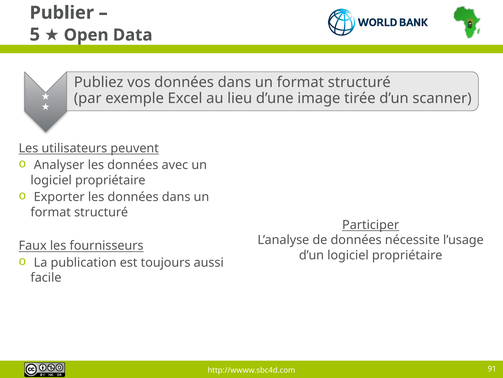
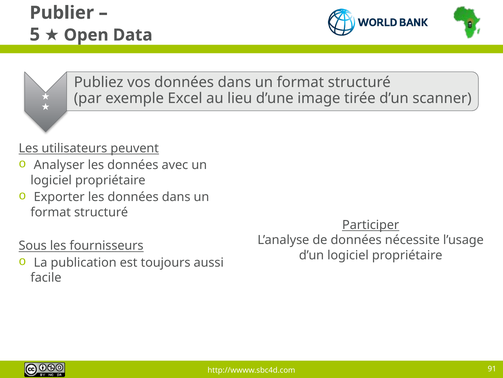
Faux: Faux -> Sous
